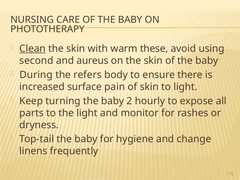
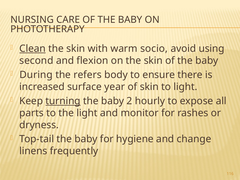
these: these -> socio
aureus: aureus -> flexion
pain: pain -> year
turning underline: none -> present
